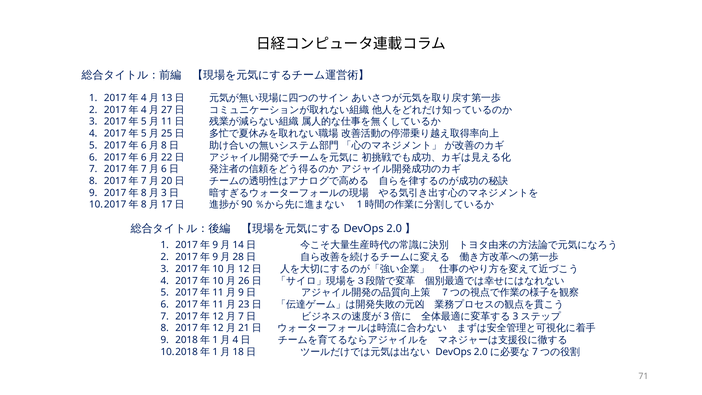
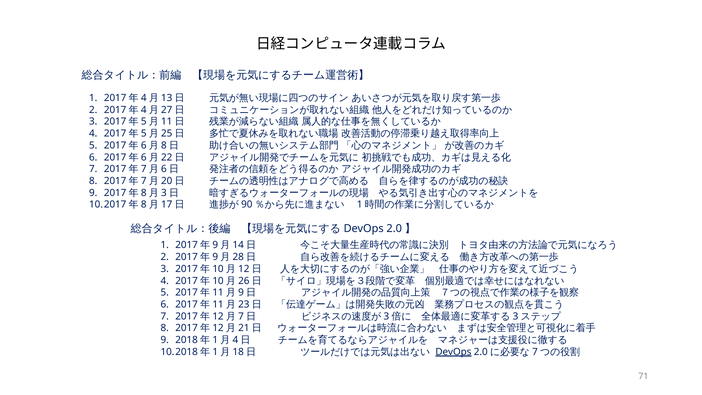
DevOps underline: none -> present
